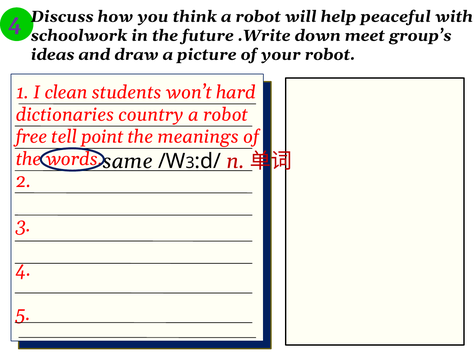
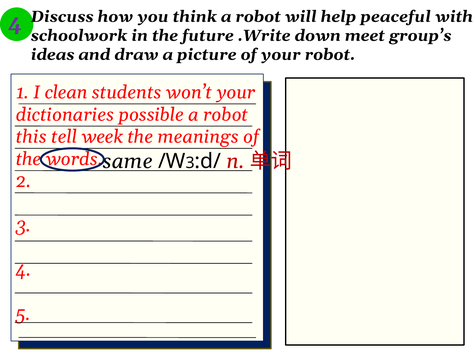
won’t hard: hard -> your
country: country -> possible
free: free -> this
point: point -> week
